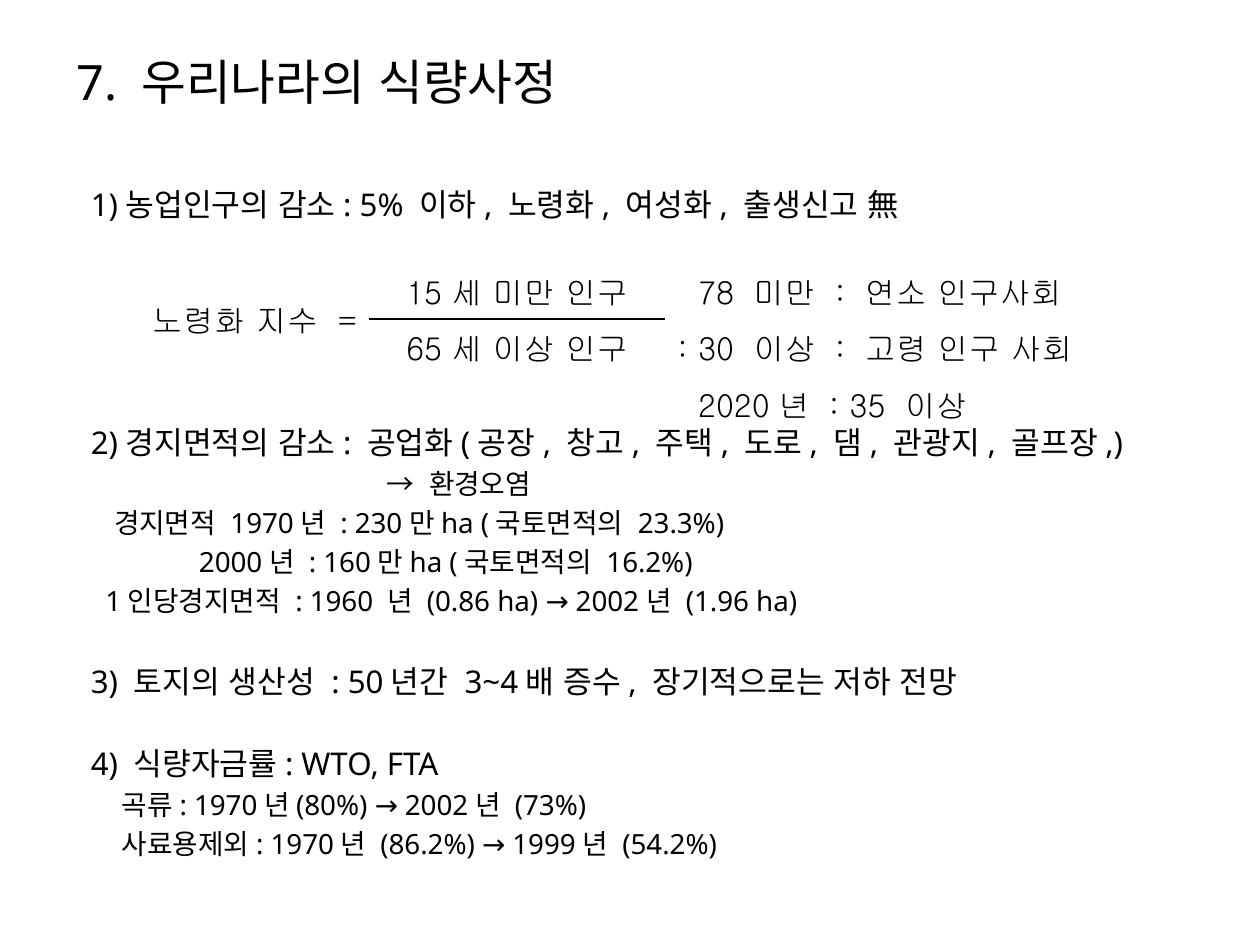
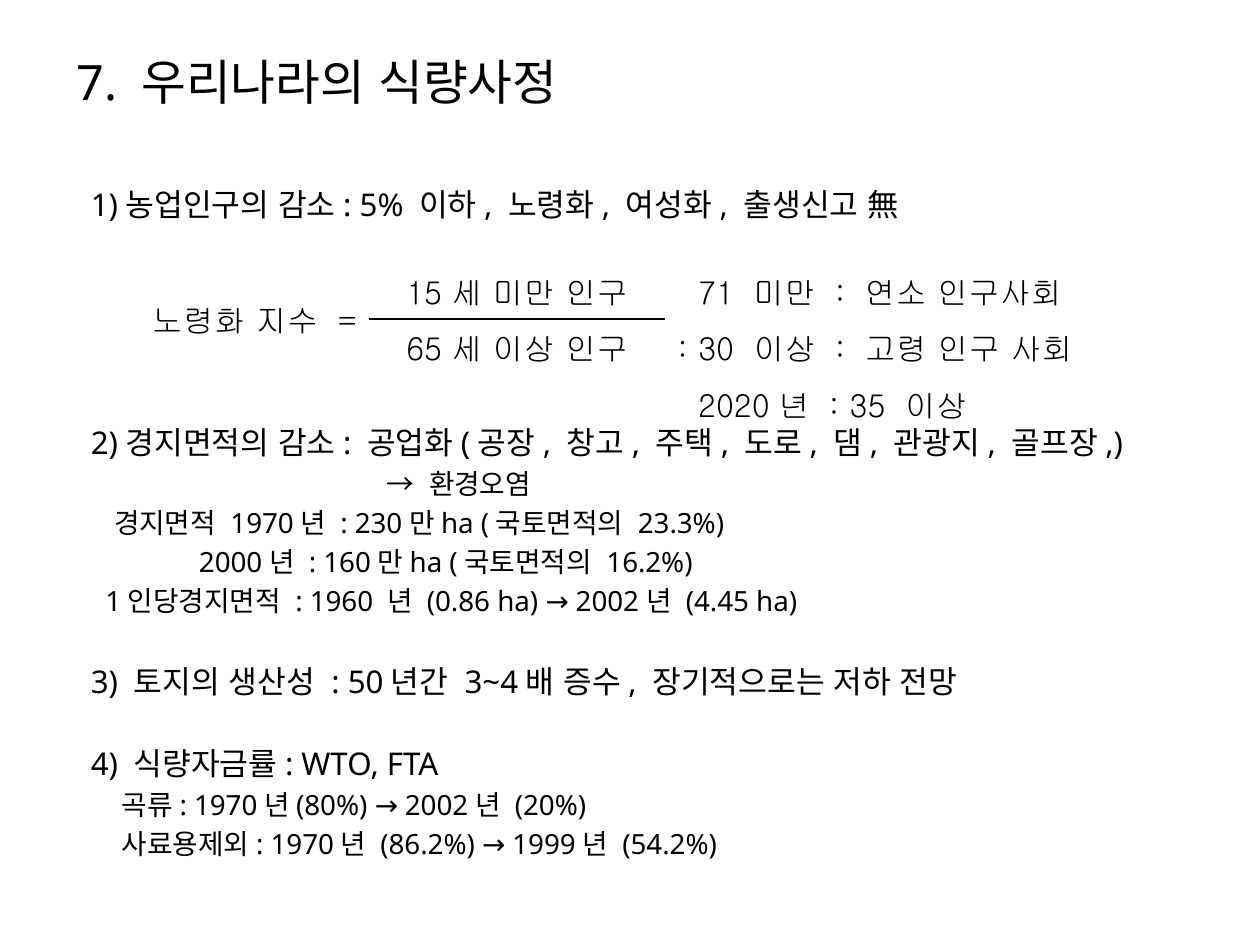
78: 78 -> 71
1.96: 1.96 -> 4.45
73%: 73% -> 20%
